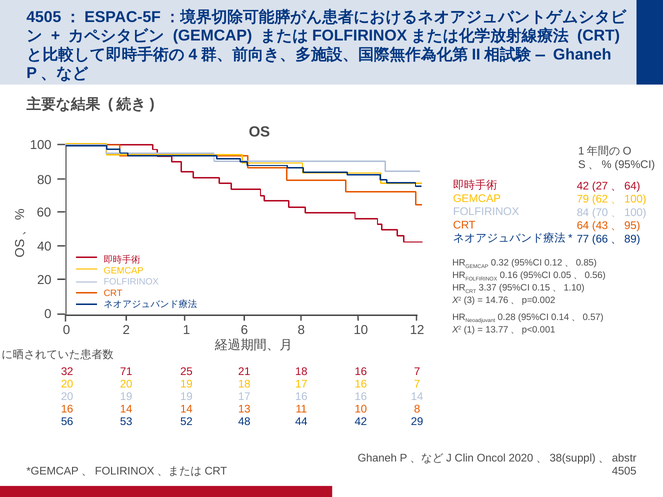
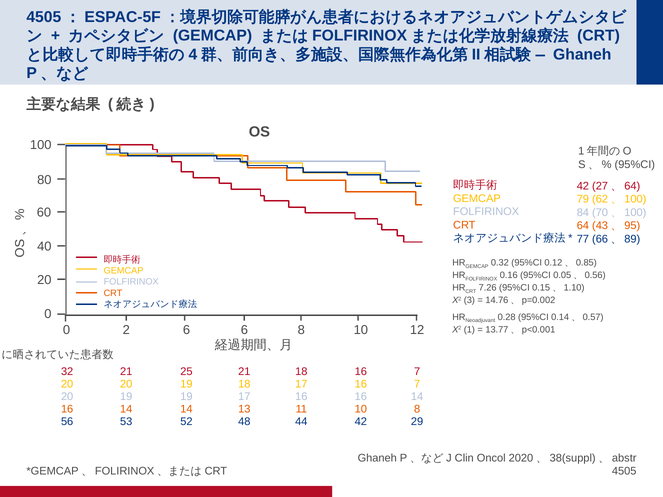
3.37: 3.37 -> 7.26
2 1: 1 -> 6
32 71: 71 -> 21
